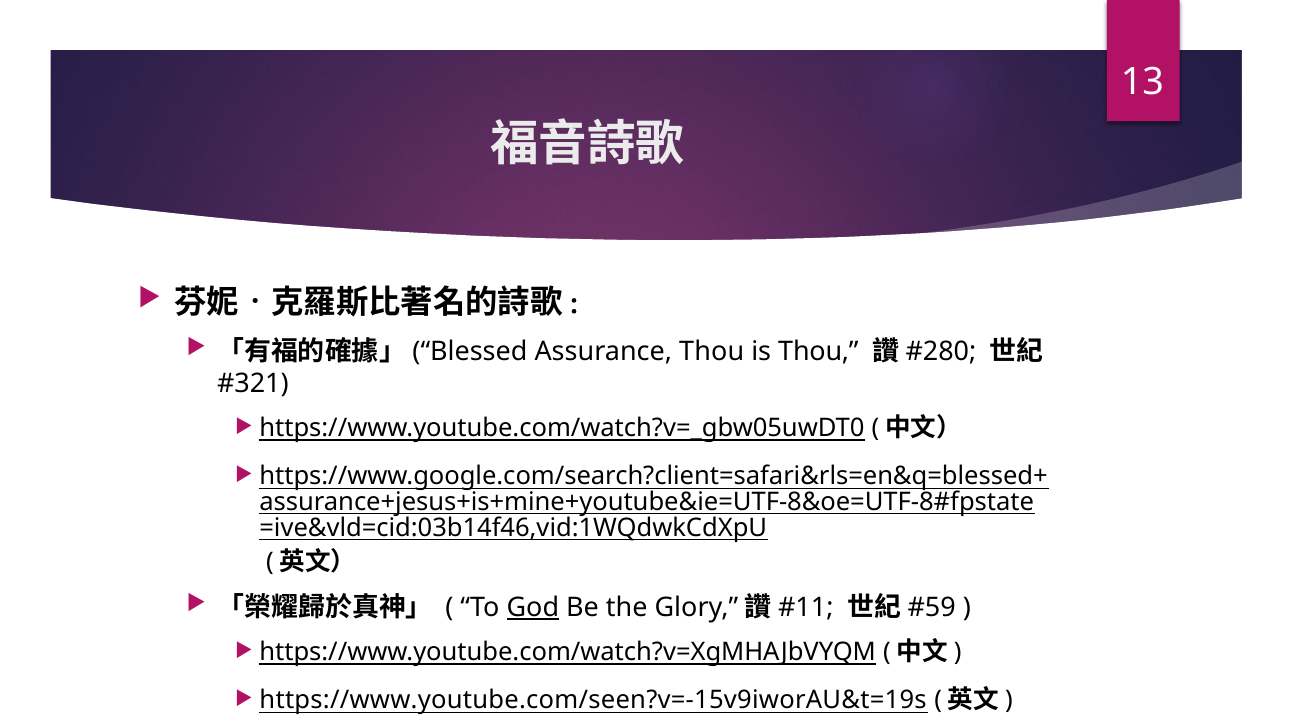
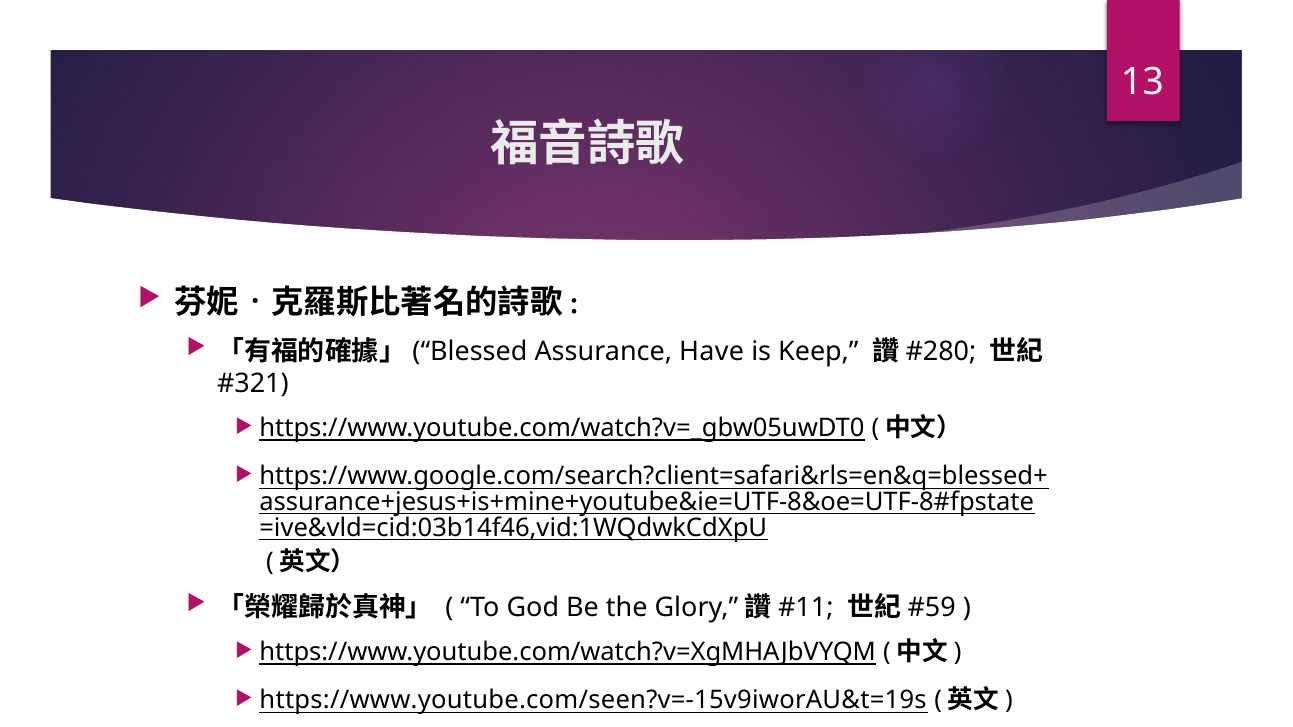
Assurance Thou: Thou -> Have
is Thou: Thou -> Keep
God underline: present -> none
